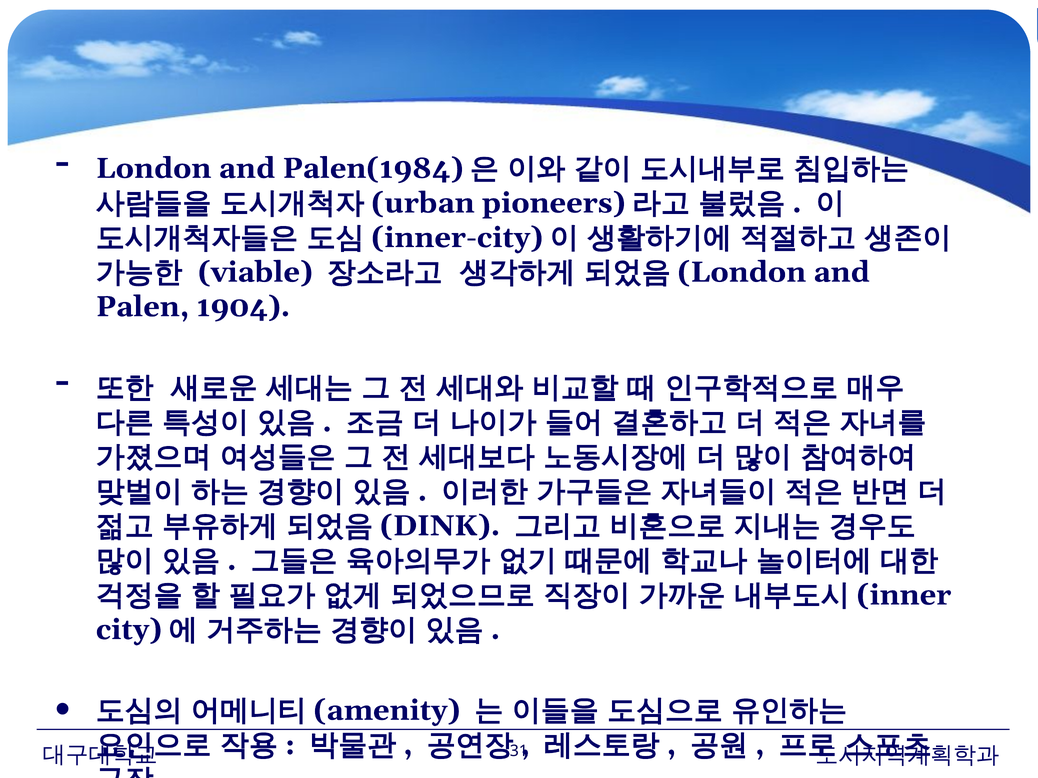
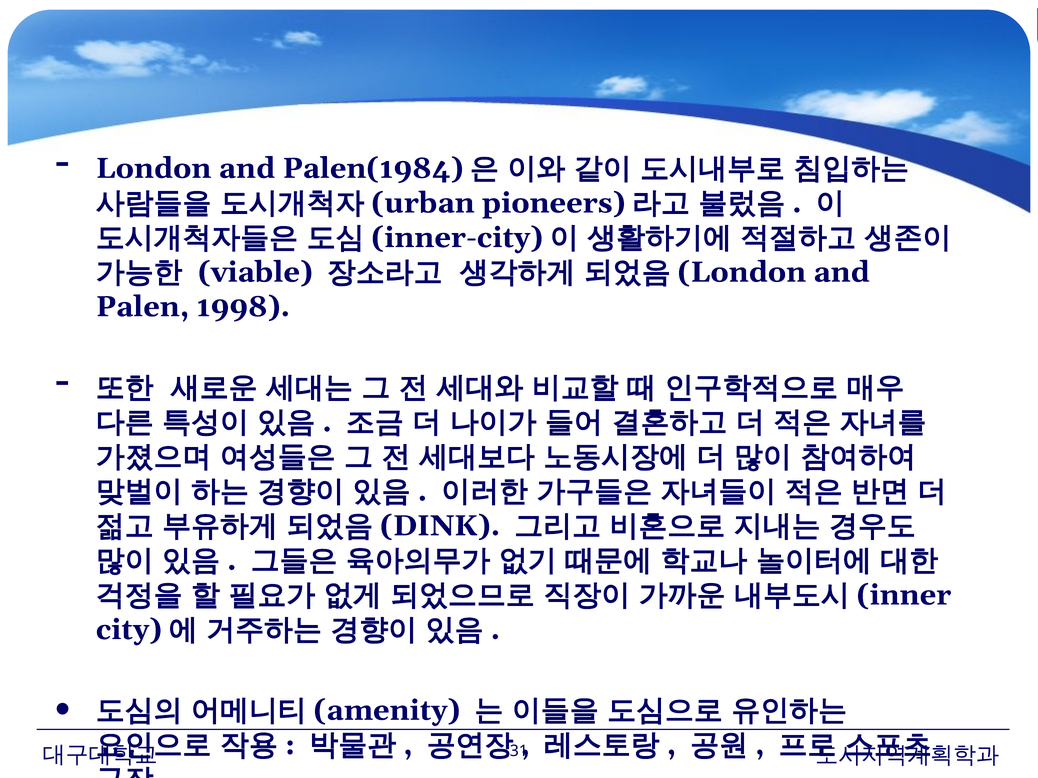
1904: 1904 -> 1998
